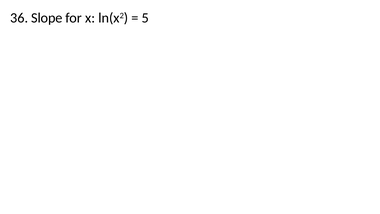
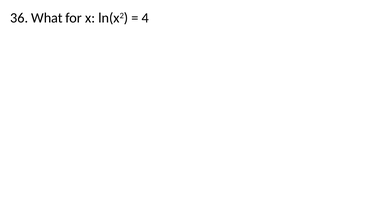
Slope: Slope -> What
5: 5 -> 4
